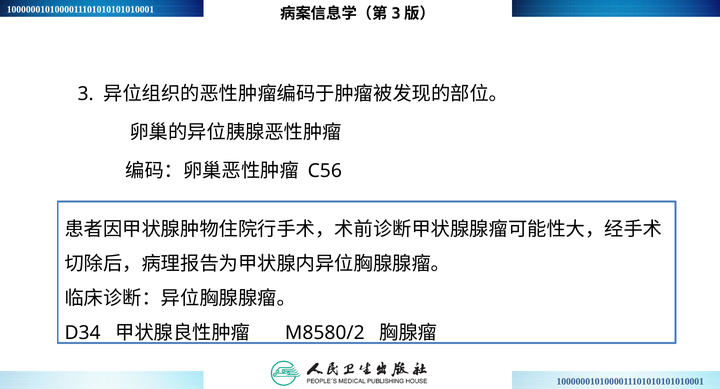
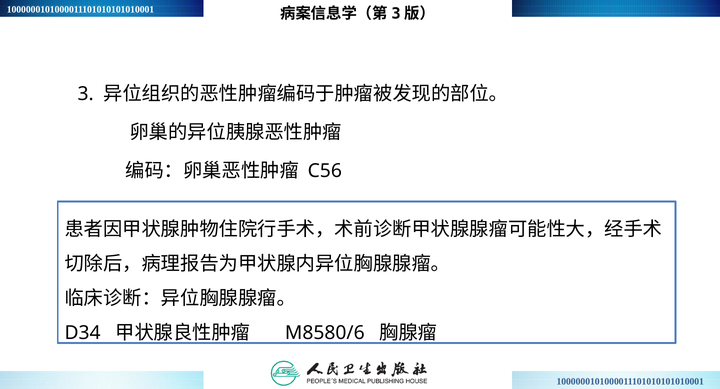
M8580/2: M8580/2 -> M8580/6
